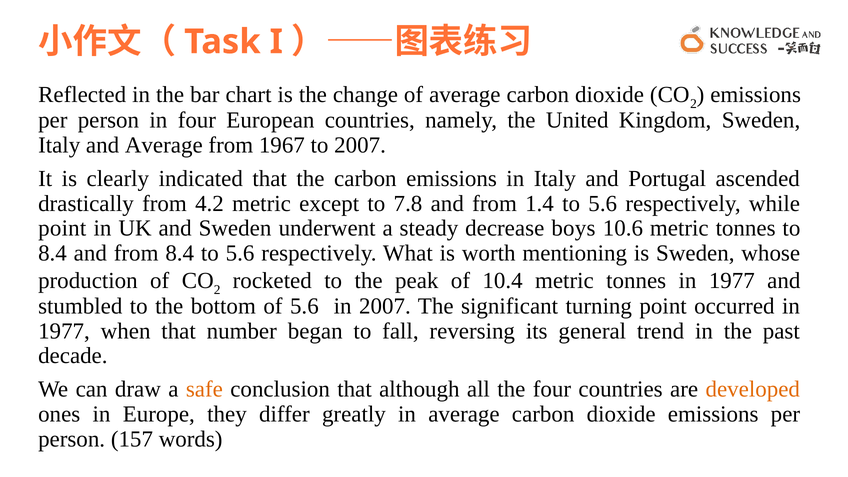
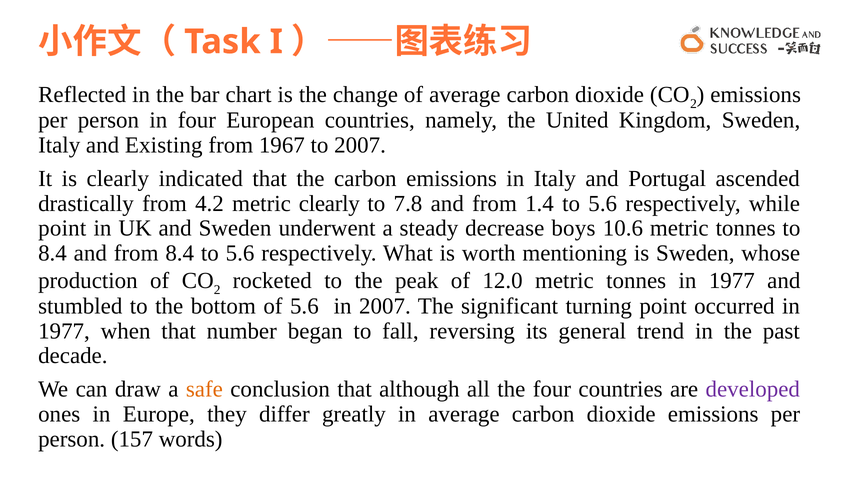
and Average: Average -> Existing
metric except: except -> clearly
10.4: 10.4 -> 12.0
developed colour: orange -> purple
